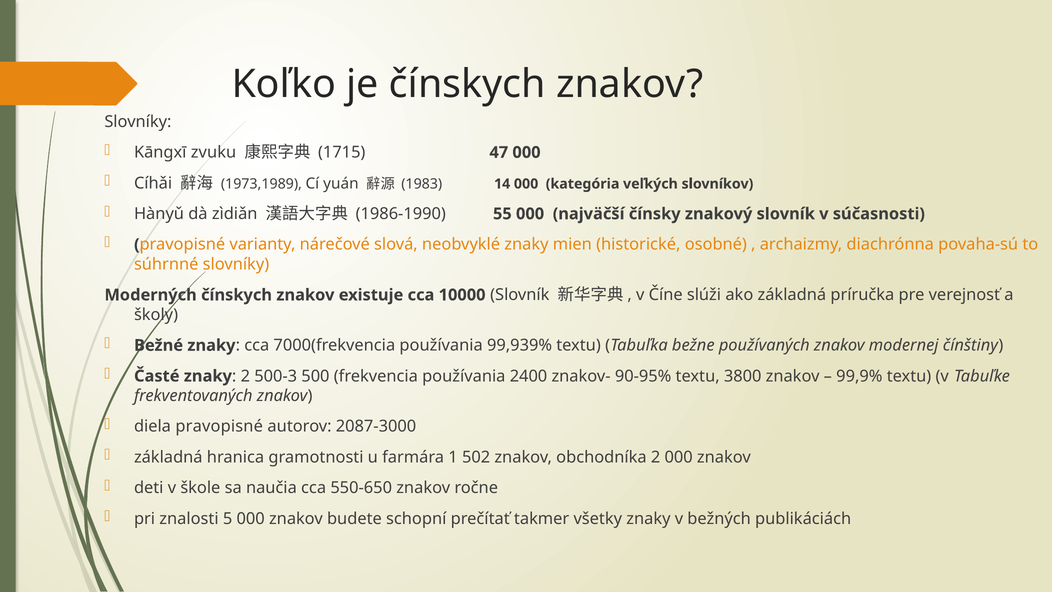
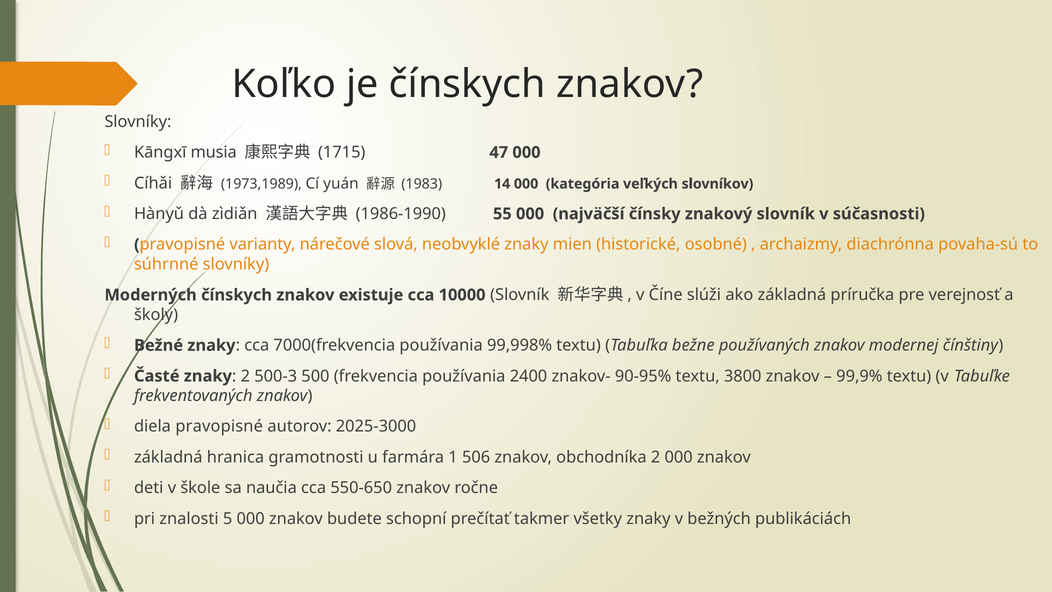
zvuku: zvuku -> musia
99,939%: 99,939% -> 99,998%
2087-3000: 2087-3000 -> 2025-3000
502: 502 -> 506
